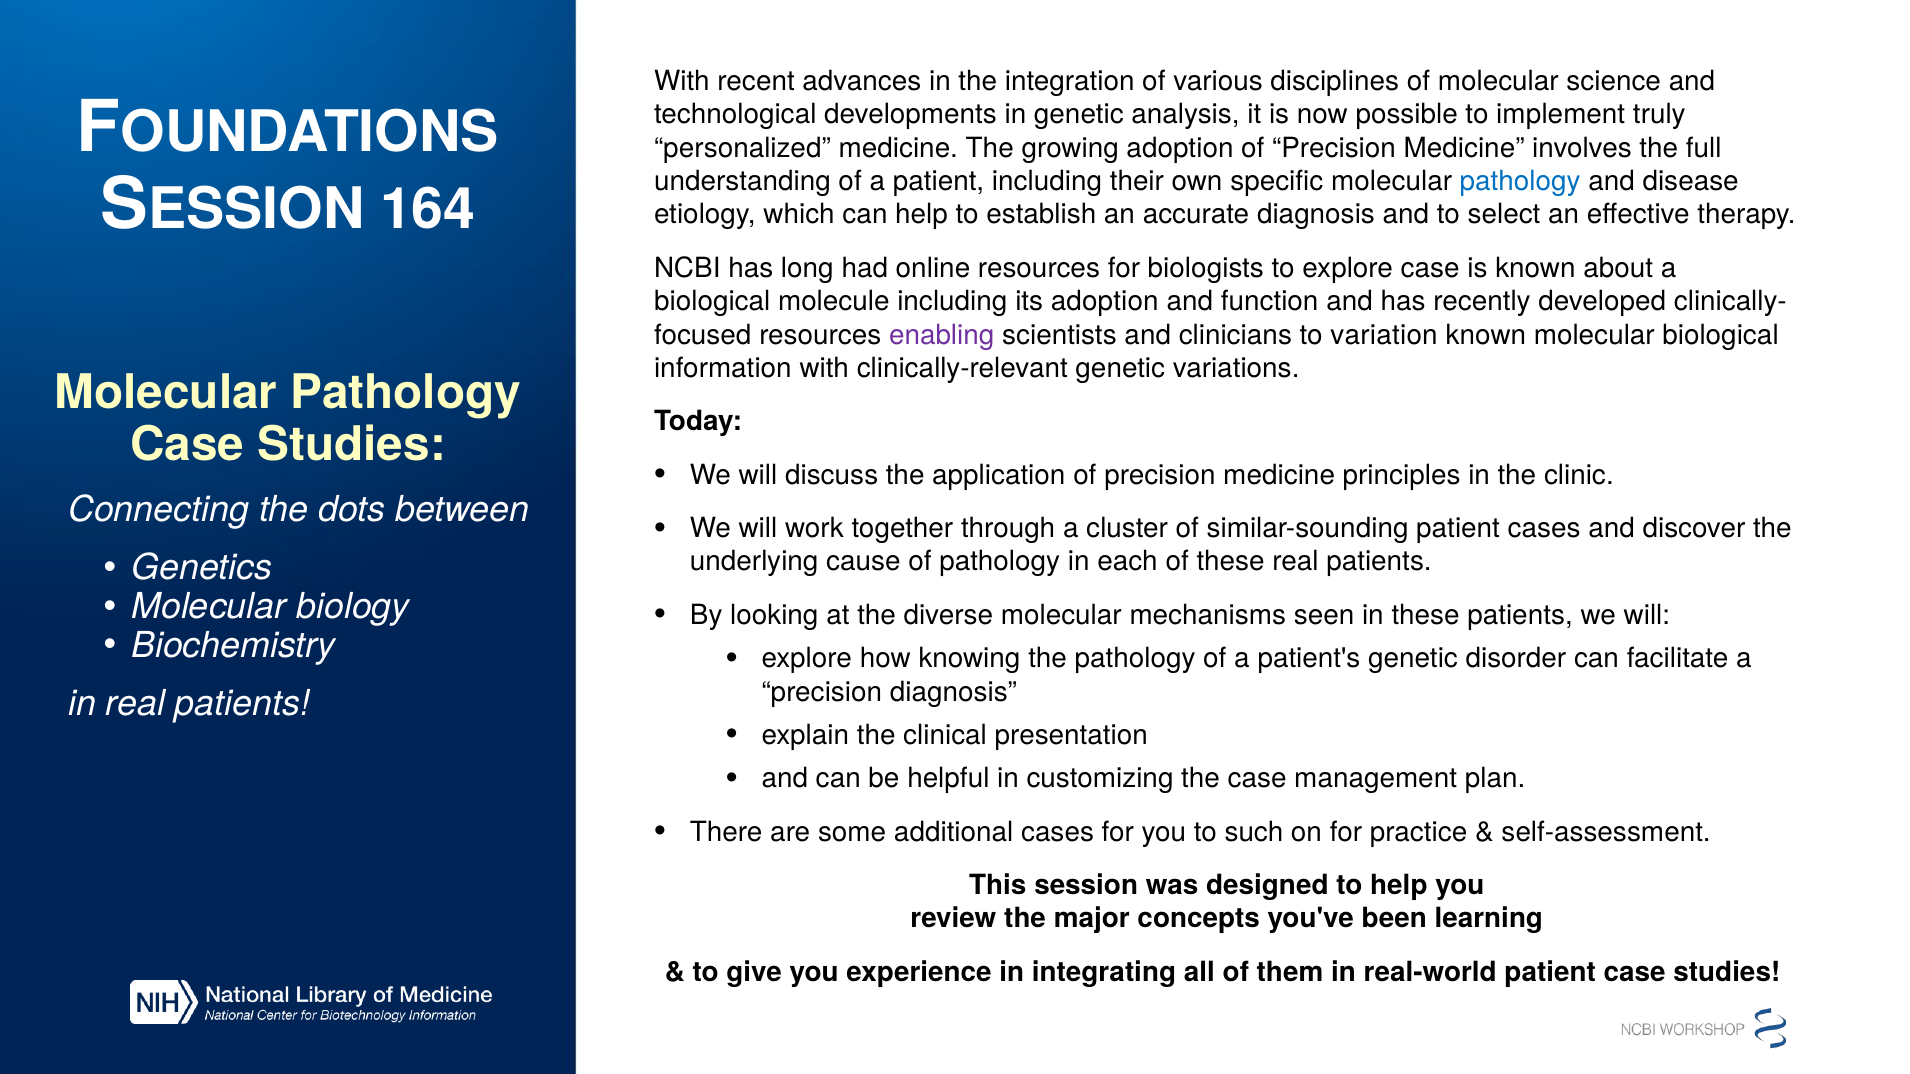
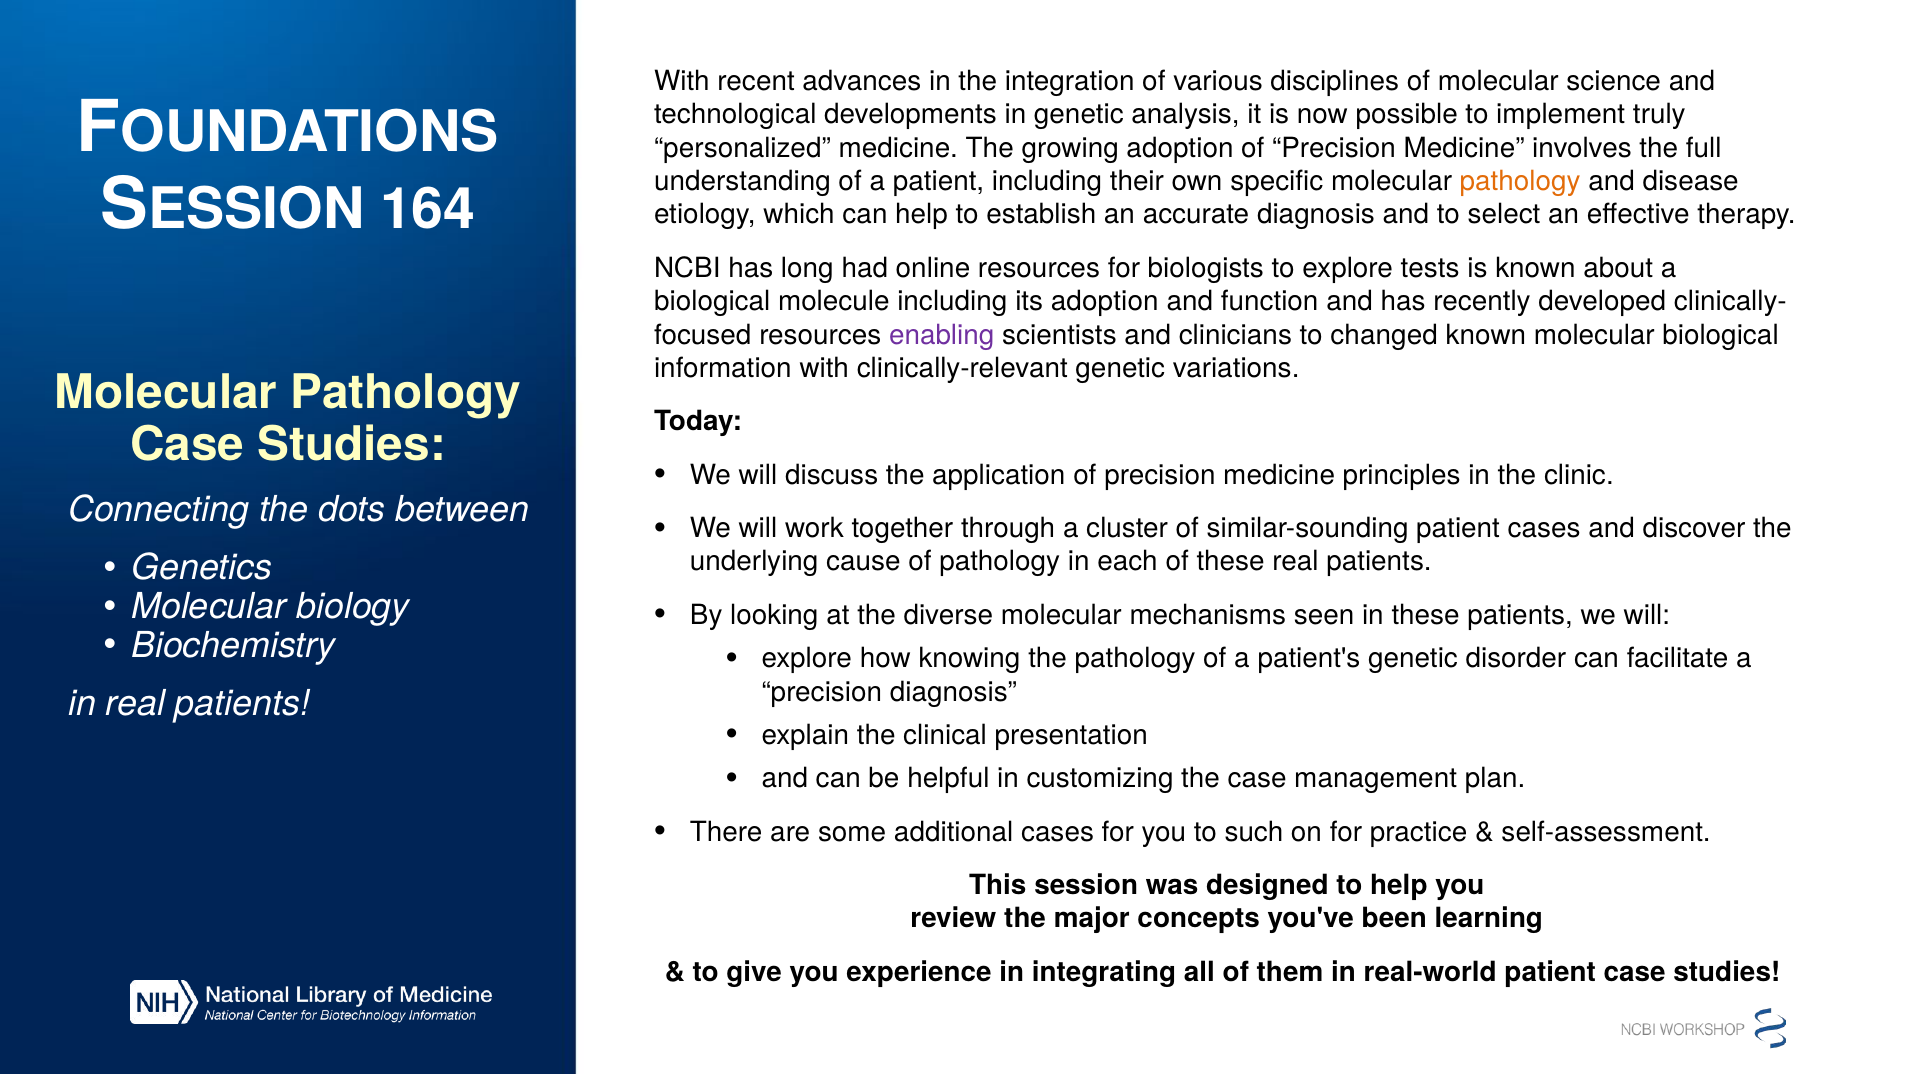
pathology at (1520, 181) colour: blue -> orange
explore case: case -> tests
variation: variation -> changed
